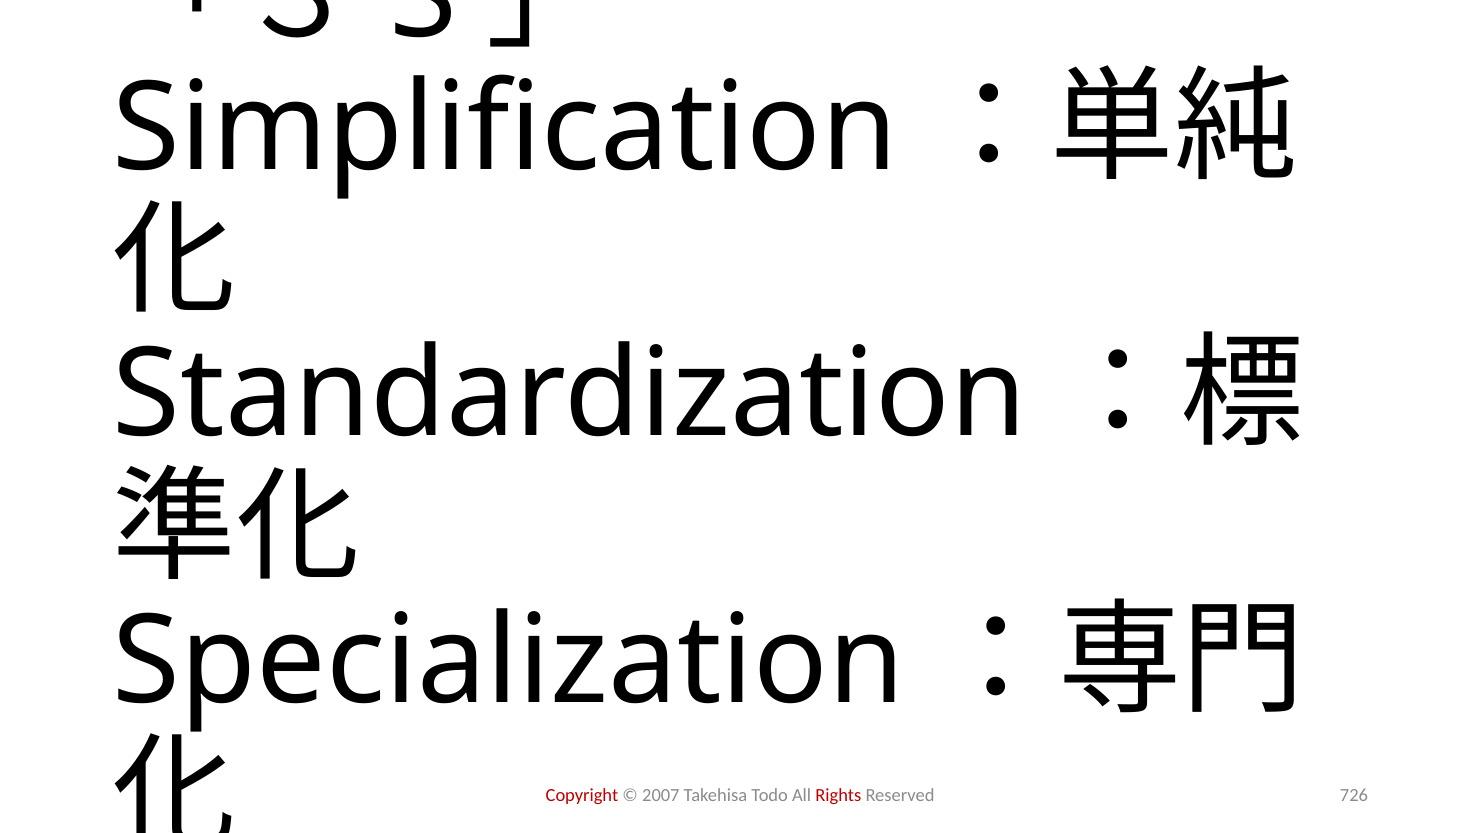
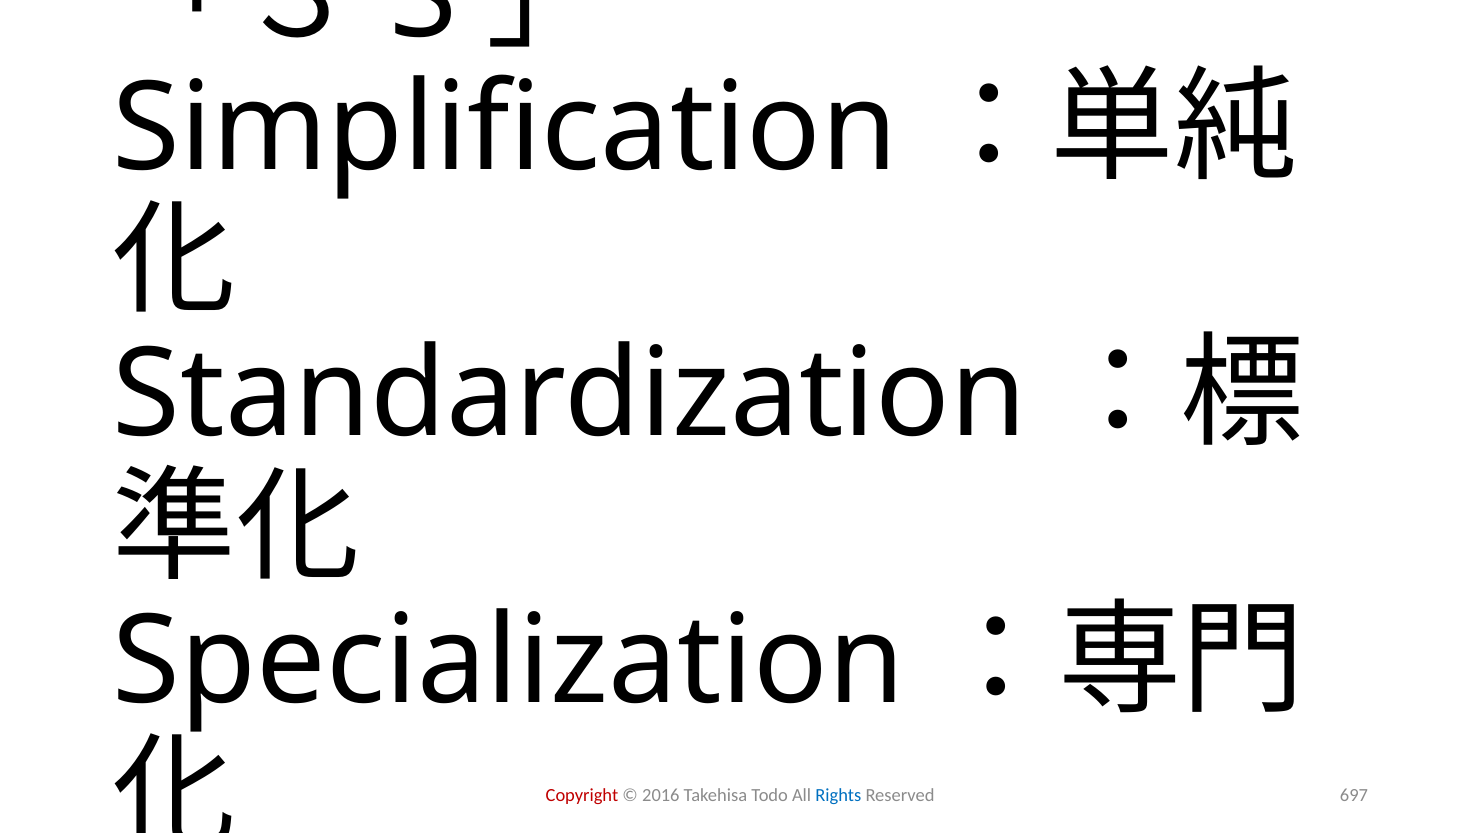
2007: 2007 -> 2016
Rights colour: red -> blue
726: 726 -> 697
